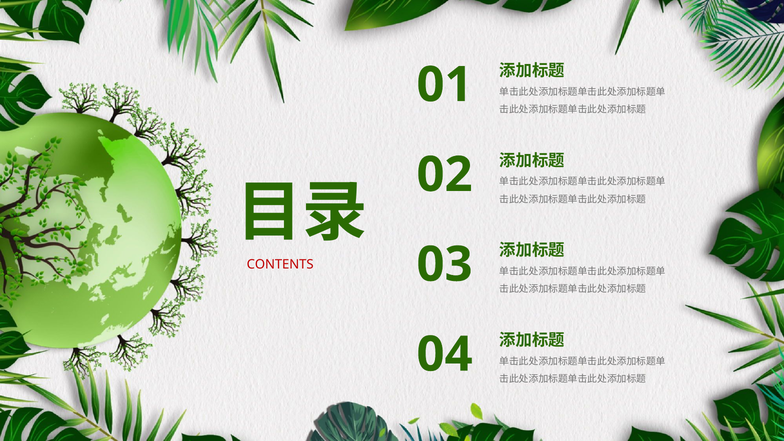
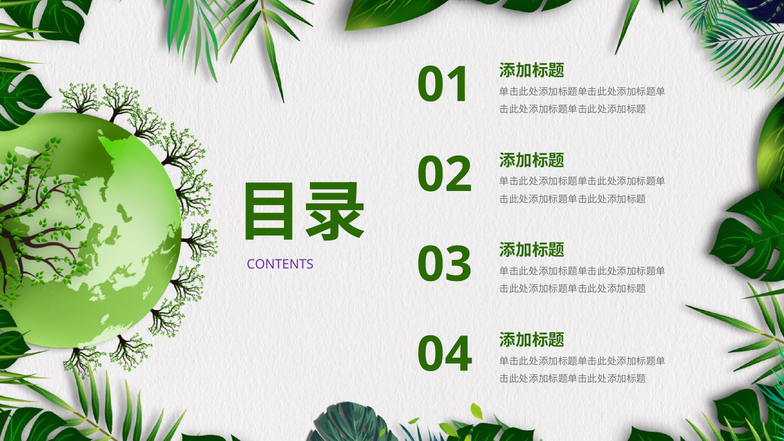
CONTENTS colour: red -> purple
